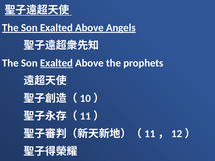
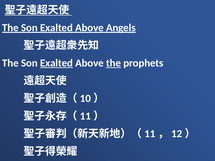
the at (113, 63) underline: none -> present
